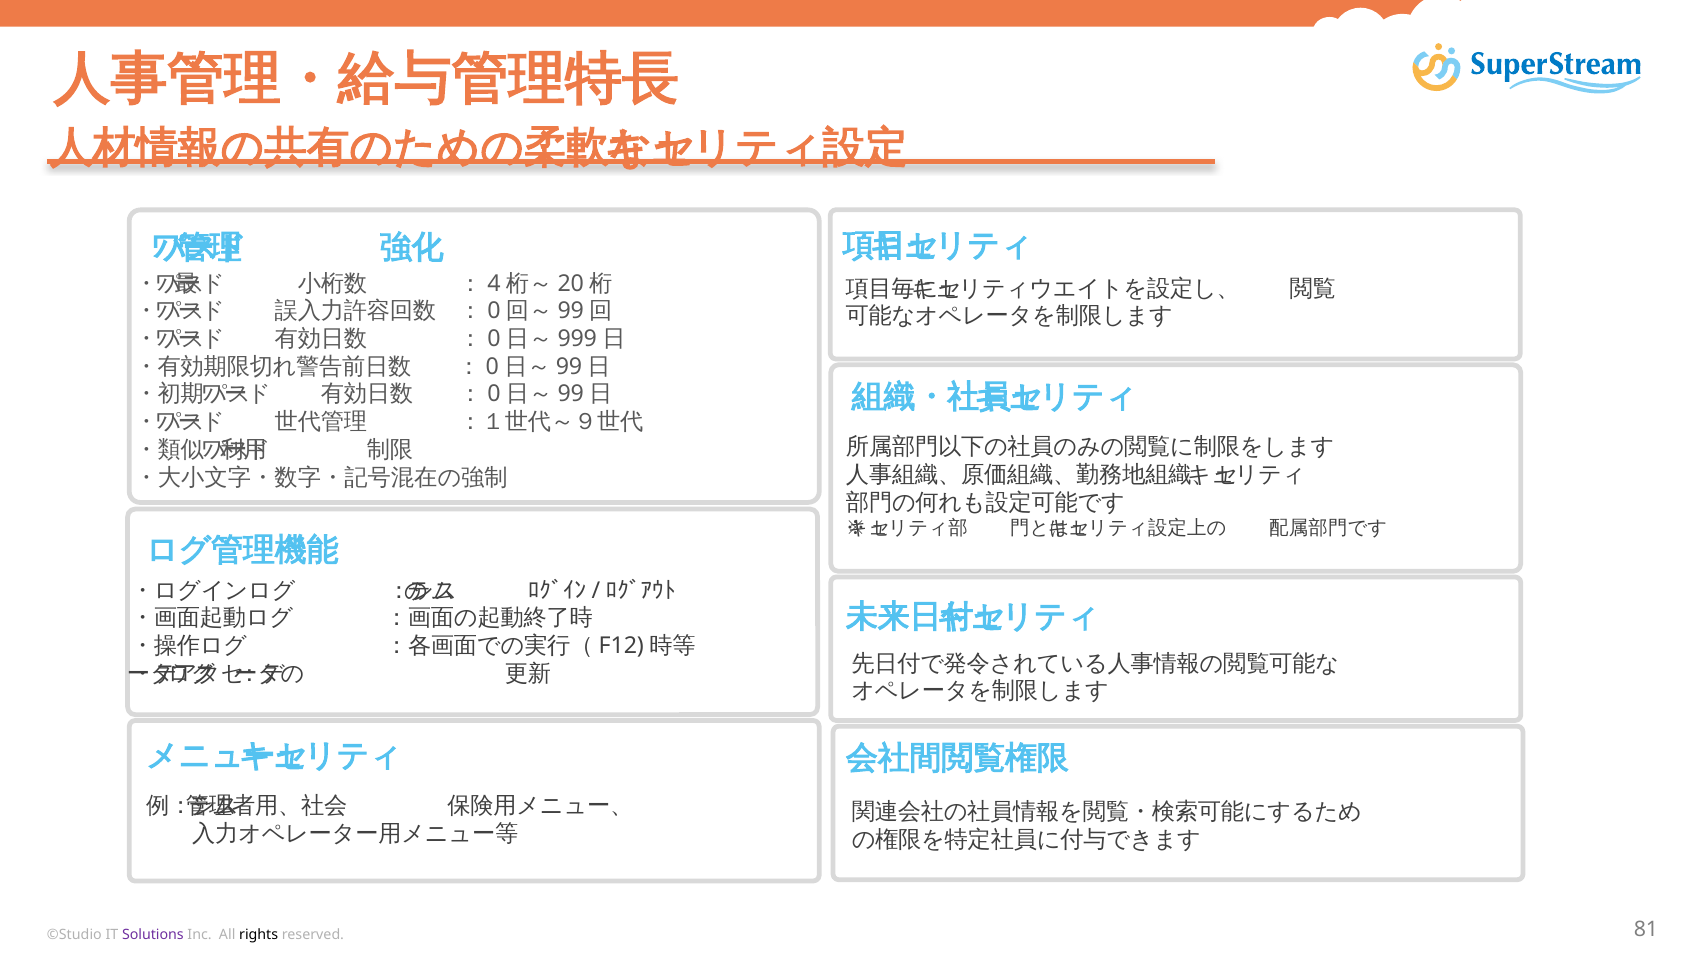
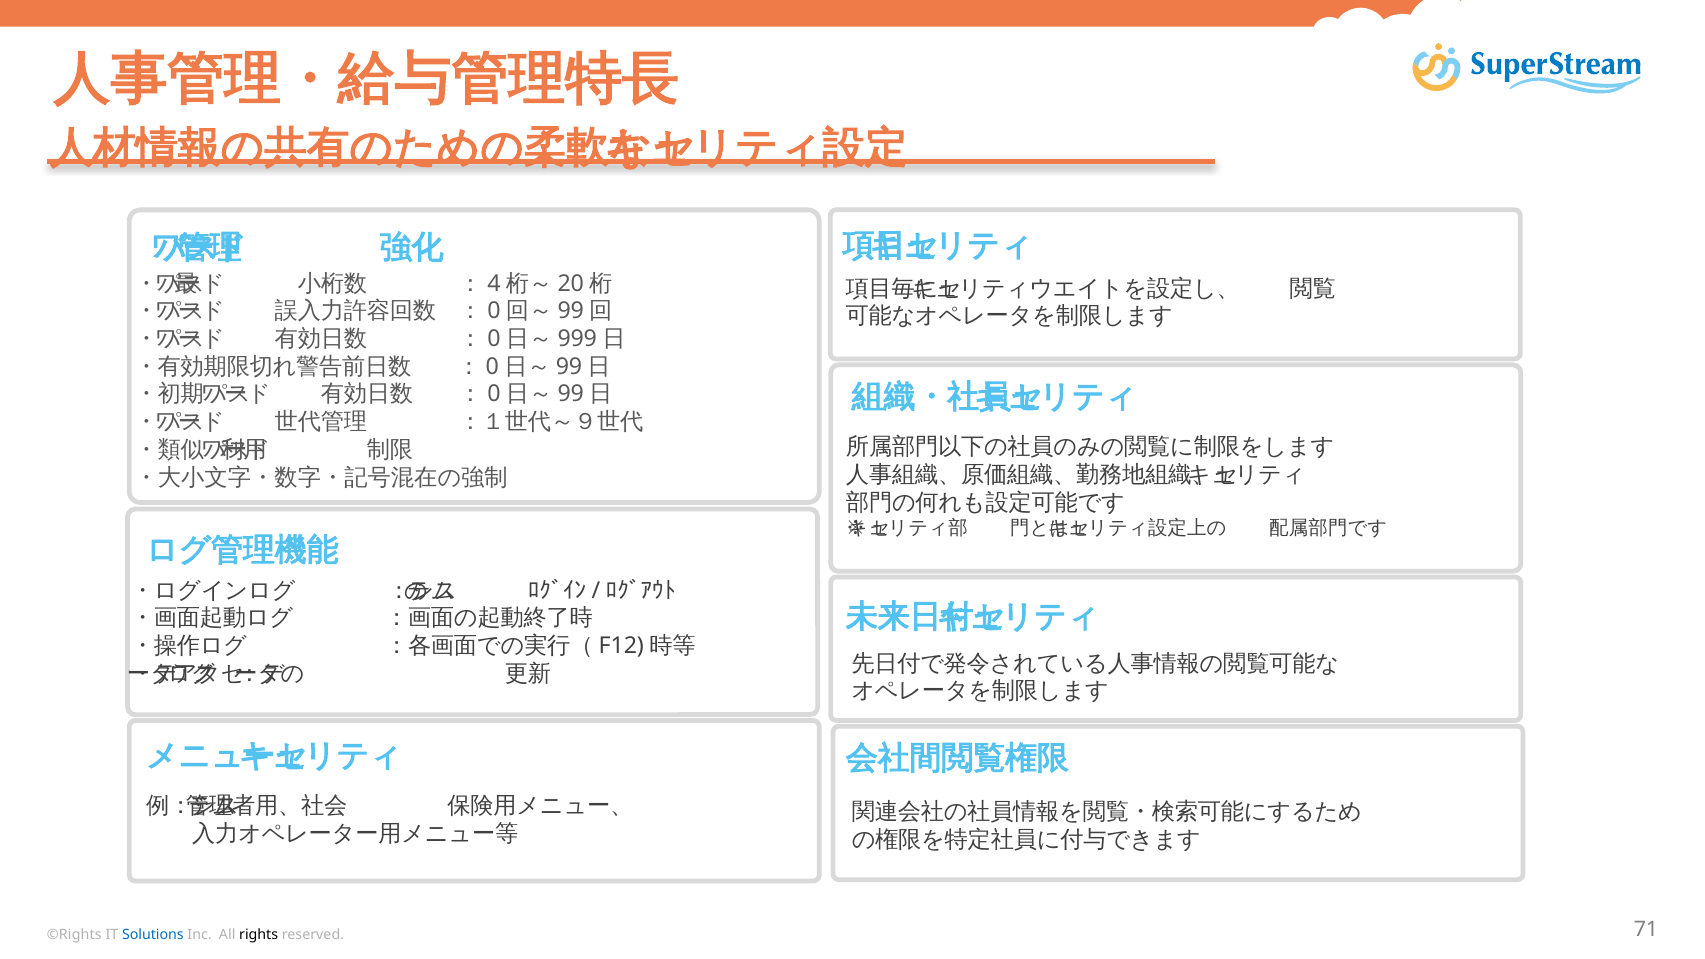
©Studio: ©Studio -> ©Rights
Solutions colour: purple -> blue
81: 81 -> 71
